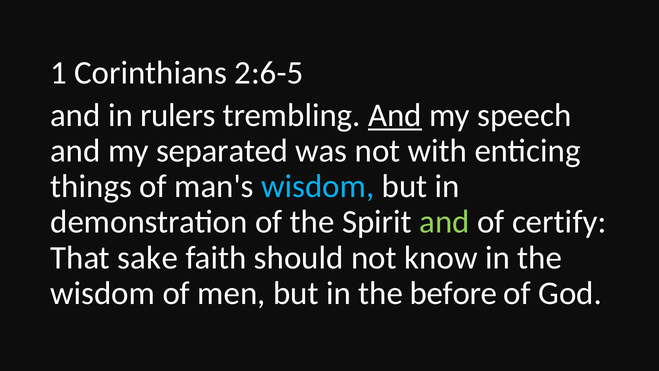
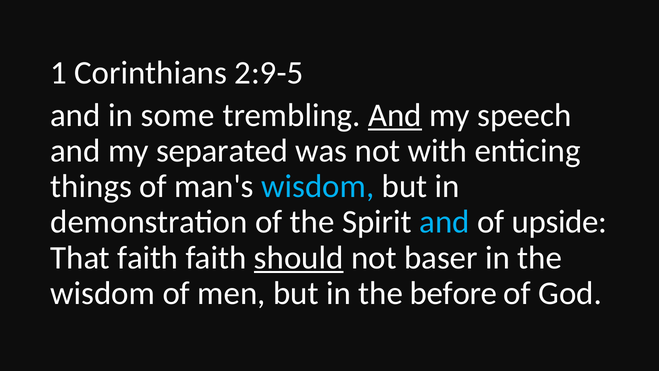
2:6-5: 2:6-5 -> 2:9-5
rulers: rulers -> some
and at (445, 222) colour: light green -> light blue
certify: certify -> upside
That sake: sake -> faith
should underline: none -> present
know: know -> baser
